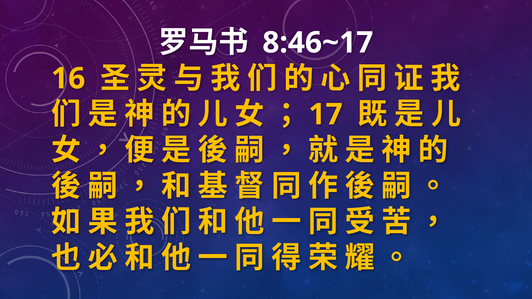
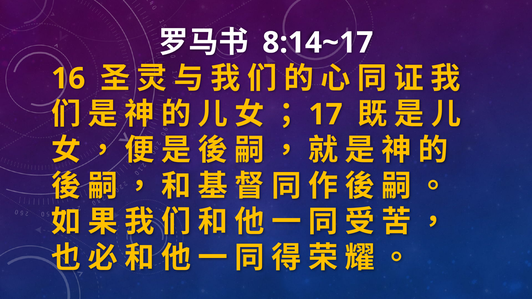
8:46~17: 8:46~17 -> 8:14~17
